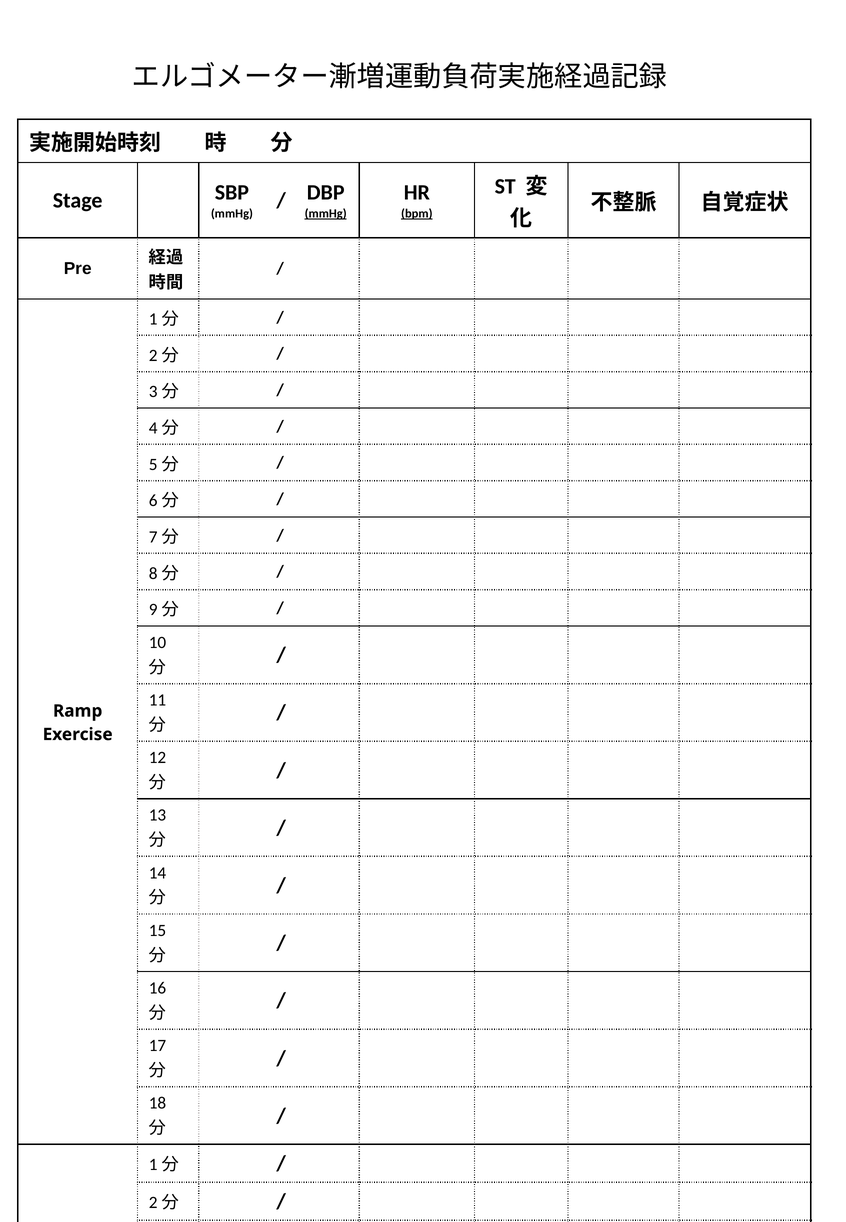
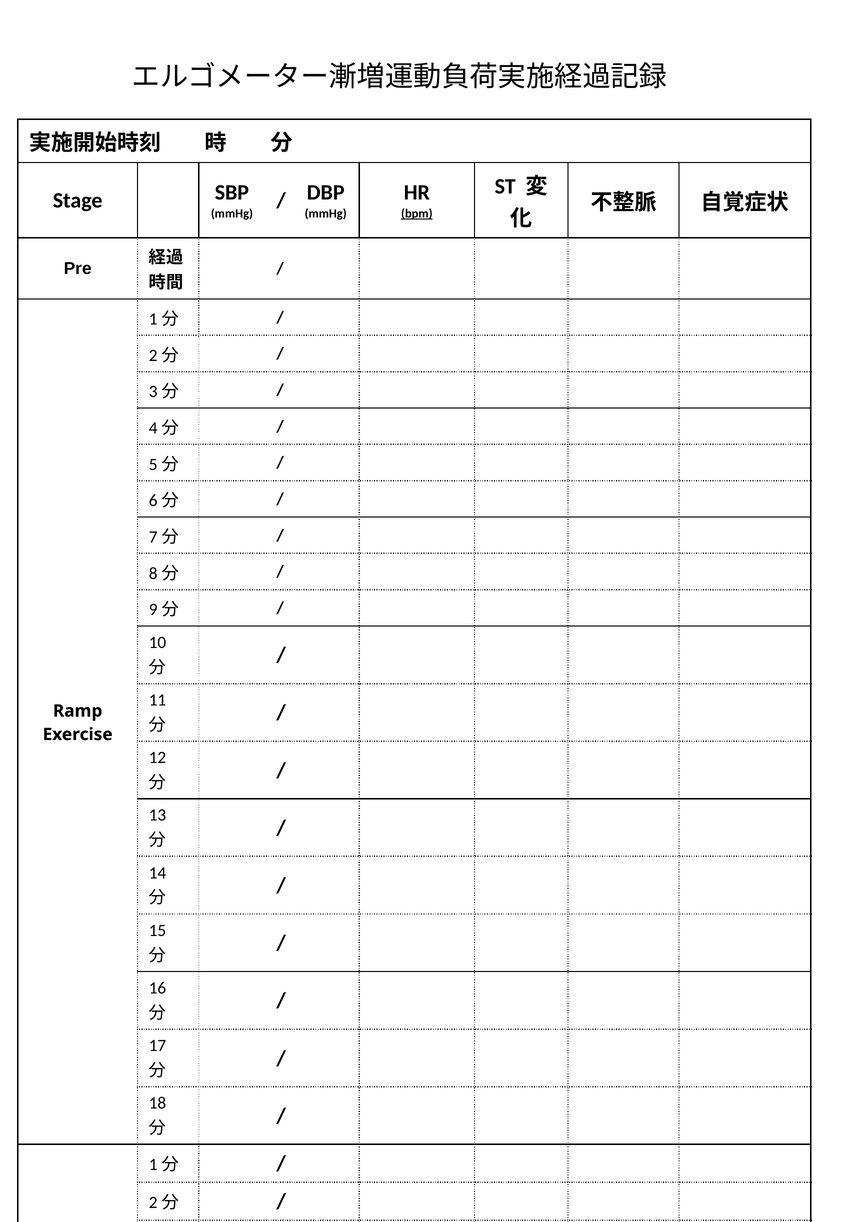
mmHg at (326, 214) underline: present -> none
